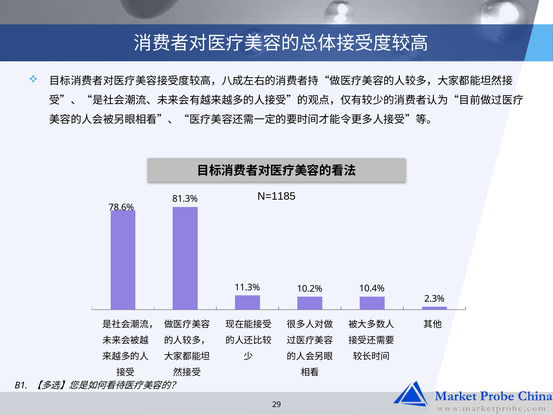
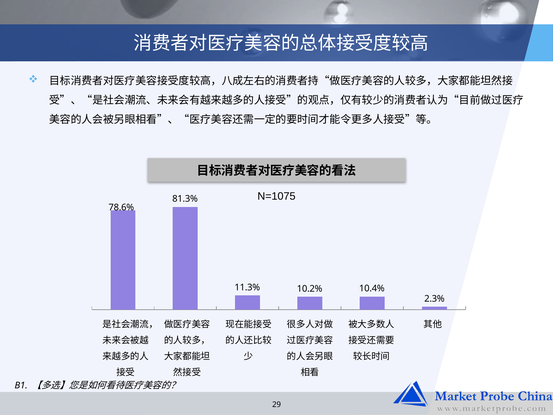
N=1185: N=1185 -> N=1075
